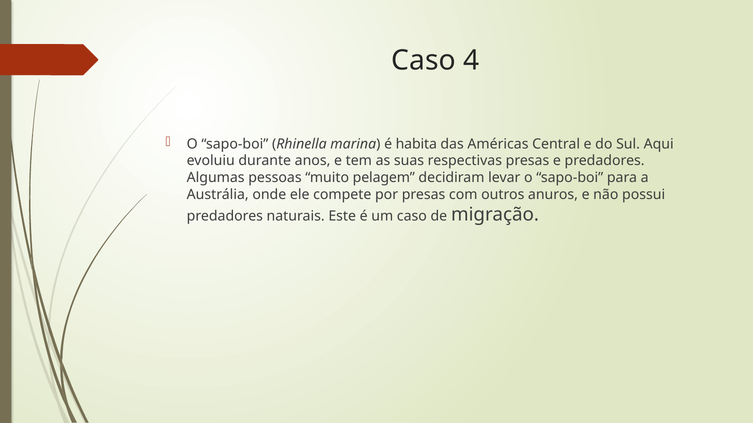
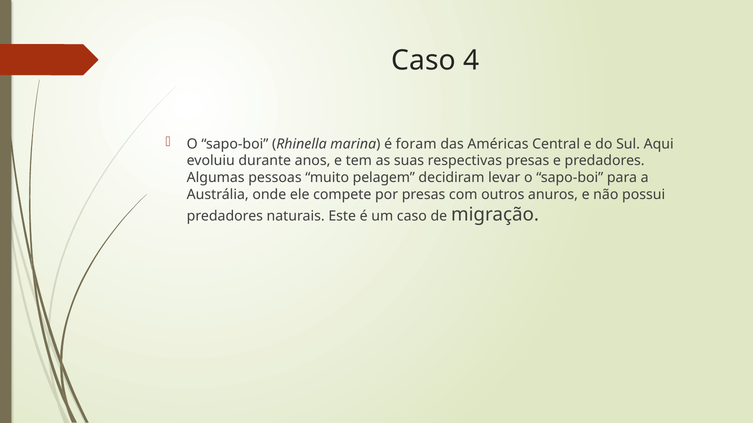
habita: habita -> foram
